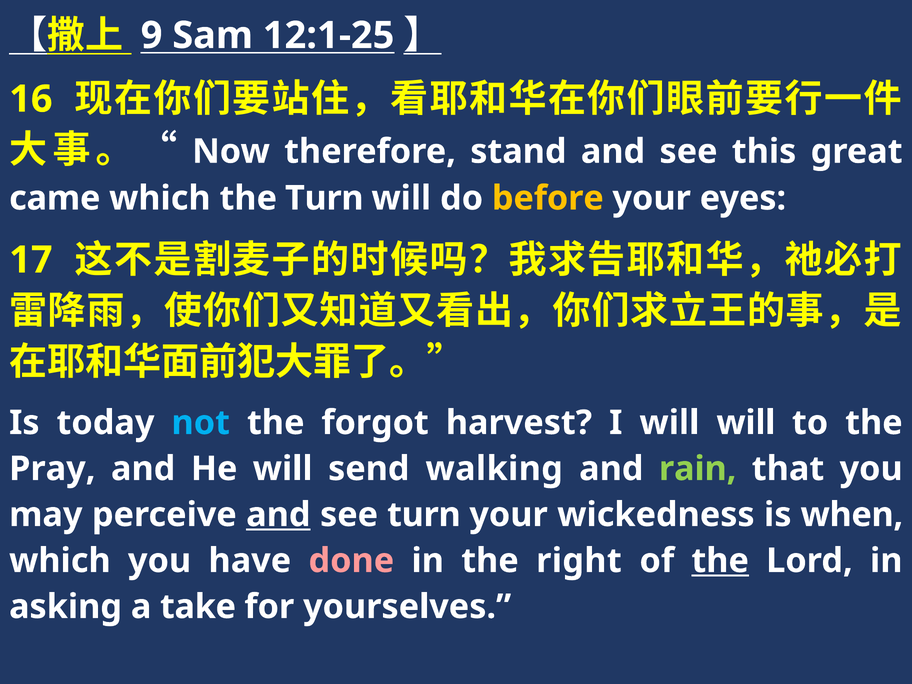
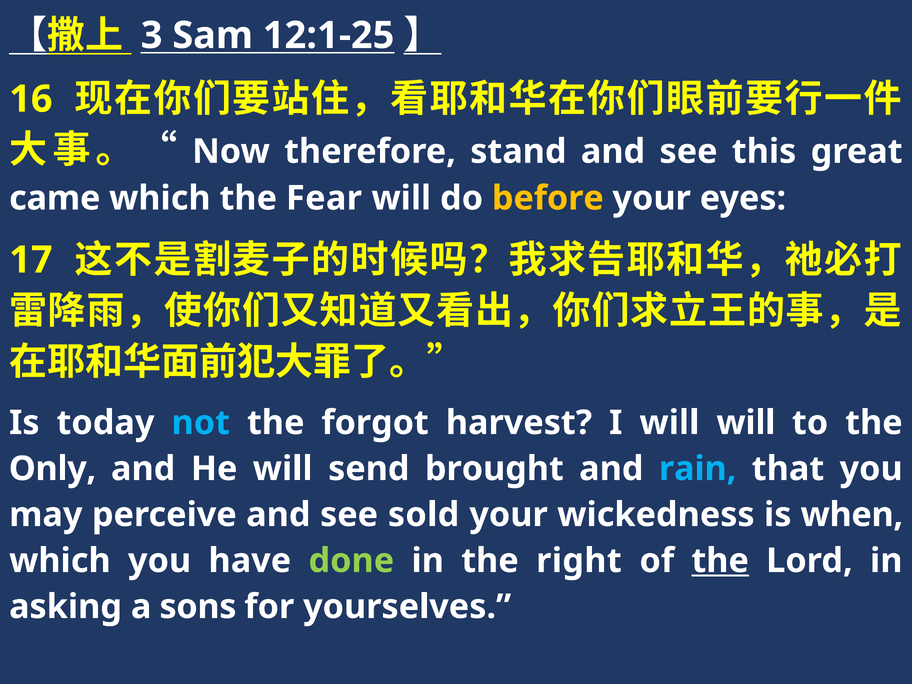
9: 9 -> 3
the Turn: Turn -> Fear
Pray: Pray -> Only
walking: walking -> brought
rain colour: light green -> light blue
and at (278, 515) underline: present -> none
see turn: turn -> sold
done colour: pink -> light green
take: take -> sons
